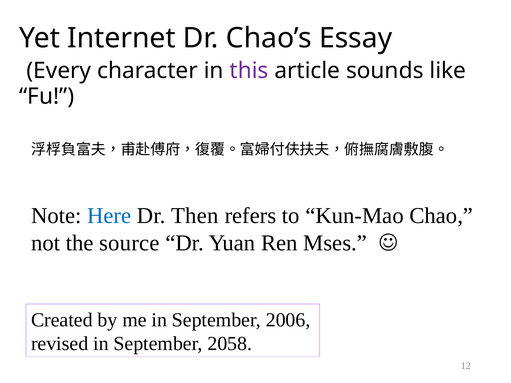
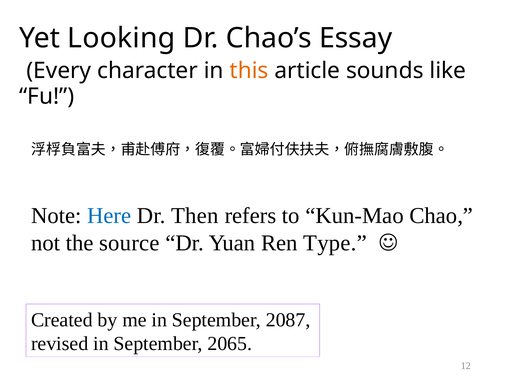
Internet: Internet -> Looking
this colour: purple -> orange
Mses: Mses -> Type
2006: 2006 -> 2087
2058: 2058 -> 2065
